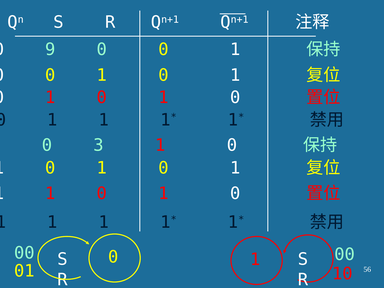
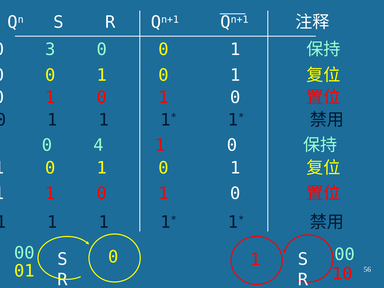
9: 9 -> 3
3: 3 -> 4
